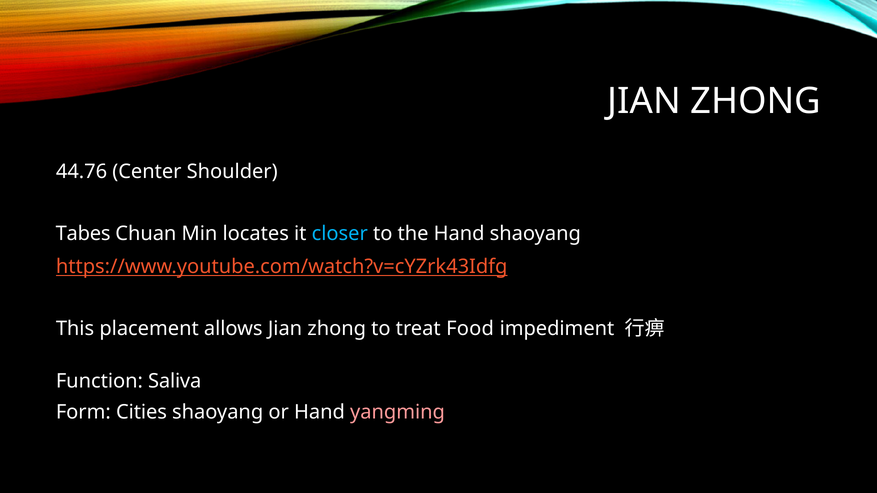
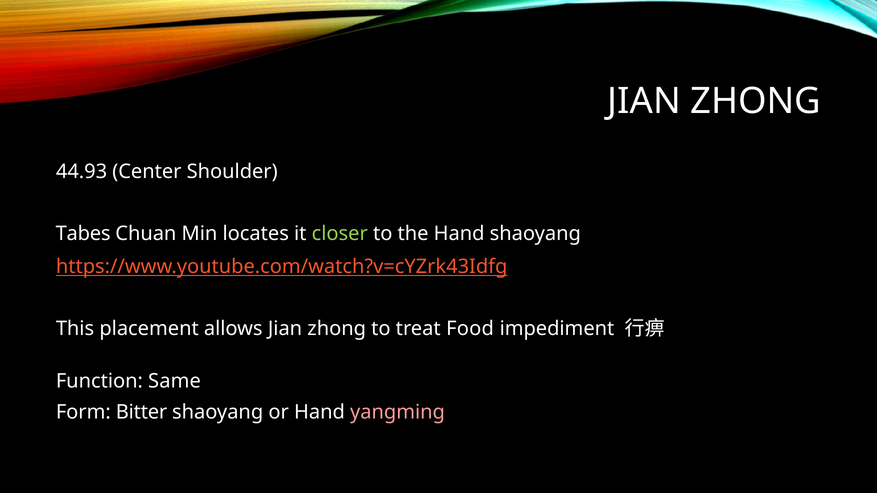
44.76: 44.76 -> 44.93
closer colour: light blue -> light green
Saliva: Saliva -> Same
Cities: Cities -> Bitter
